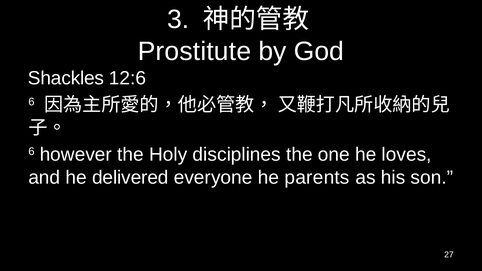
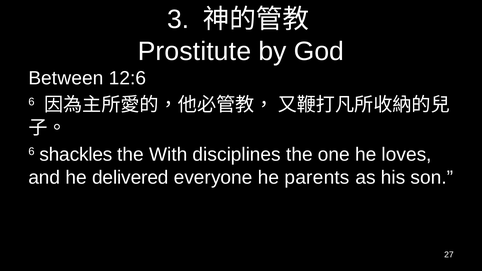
Shackles: Shackles -> Between
however: however -> shackles
Holy: Holy -> With
